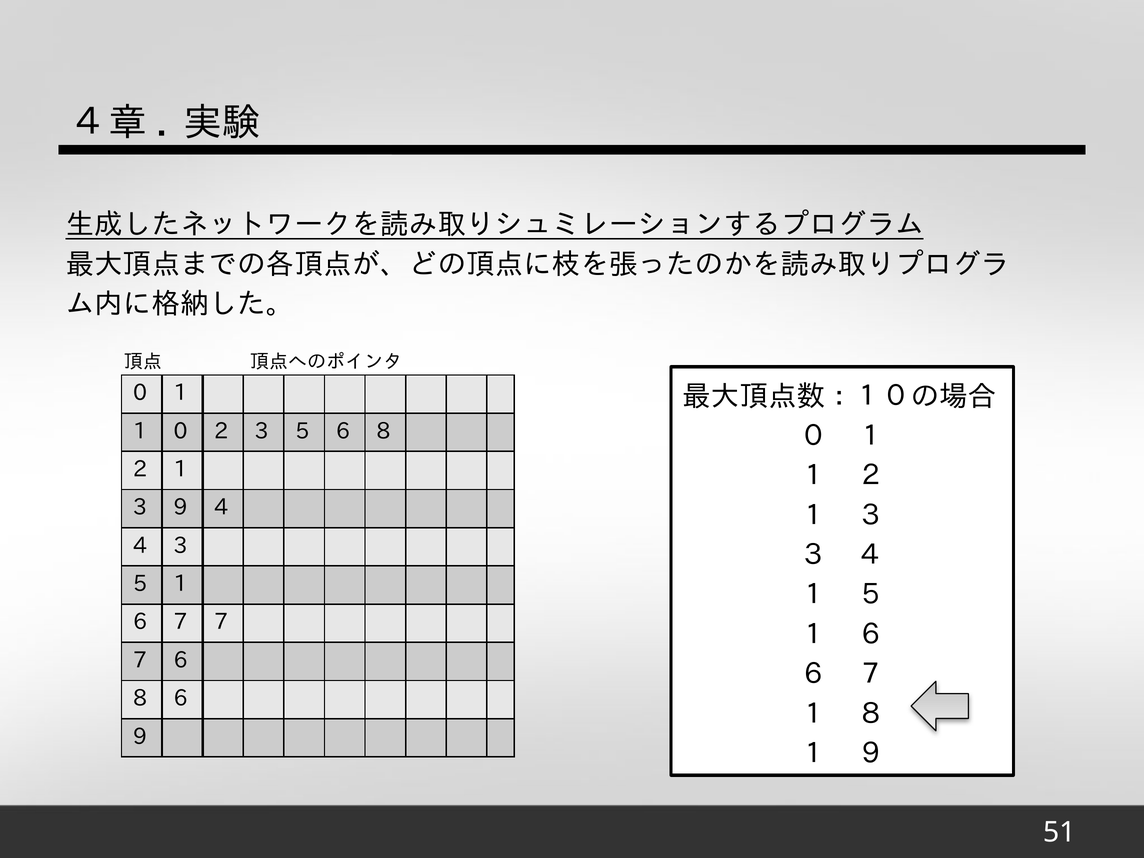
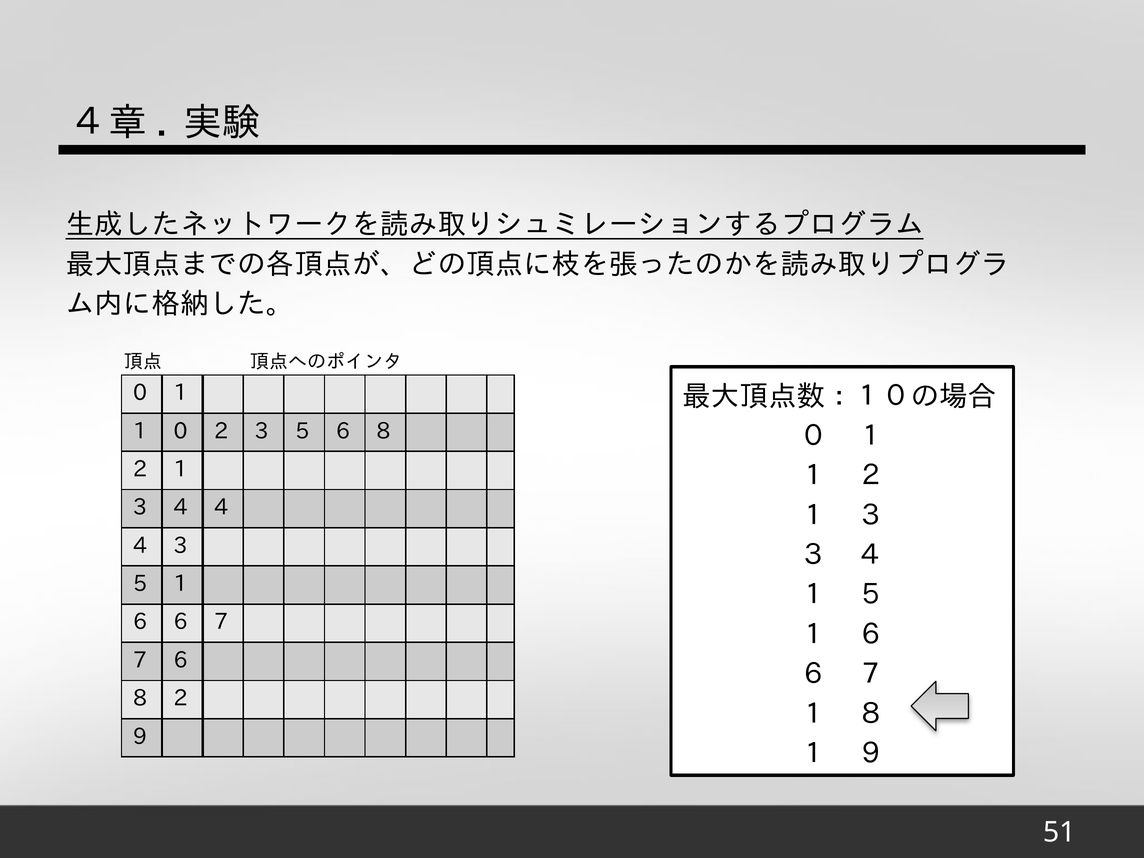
3 9: 9 -> 4
6 7: 7 -> 6
6 at (181, 699): 6 -> 2
